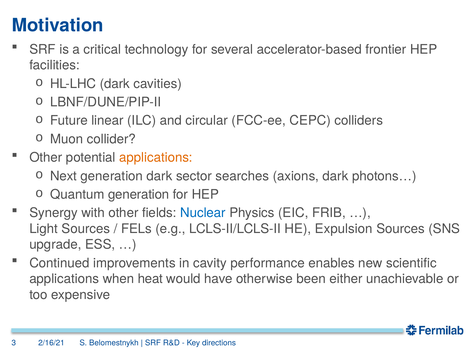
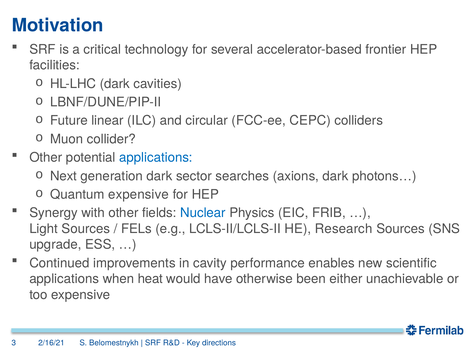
applications at (156, 158) colour: orange -> blue
Quantum generation: generation -> expensive
Expulsion: Expulsion -> Research
